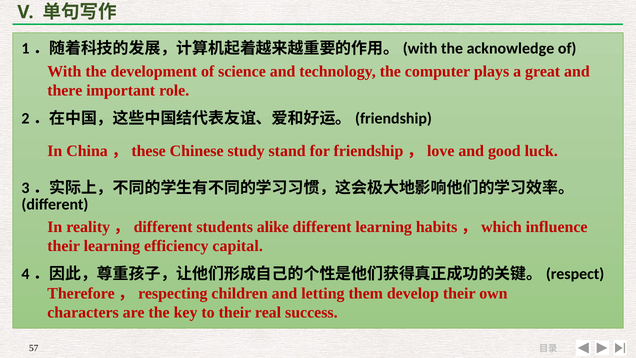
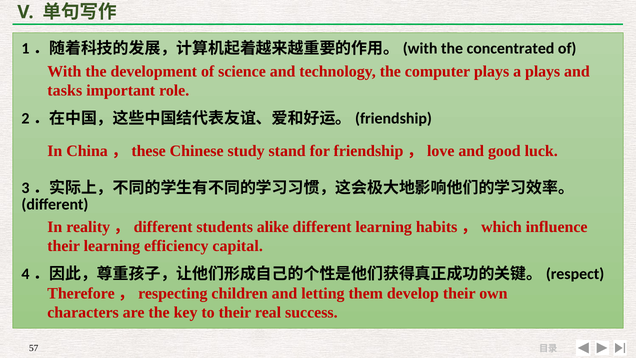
acknowledge: acknowledge -> concentrated
a great: great -> plays
there: there -> tasks
